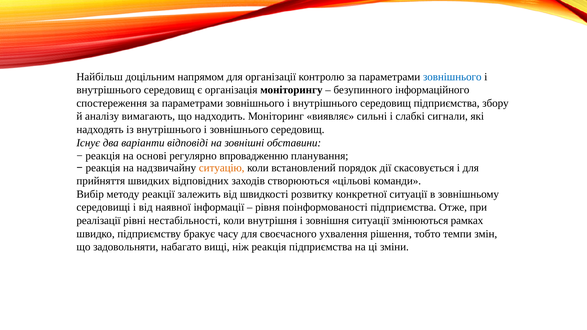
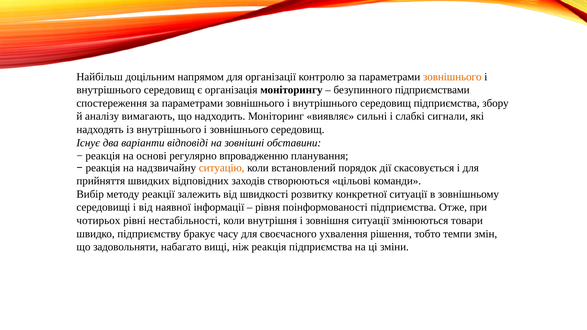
зовнішнього at (452, 77) colour: blue -> orange
інформаційного: інформаційного -> підприємствами
реалізації: реалізації -> чотирьох
рамках: рамках -> товари
